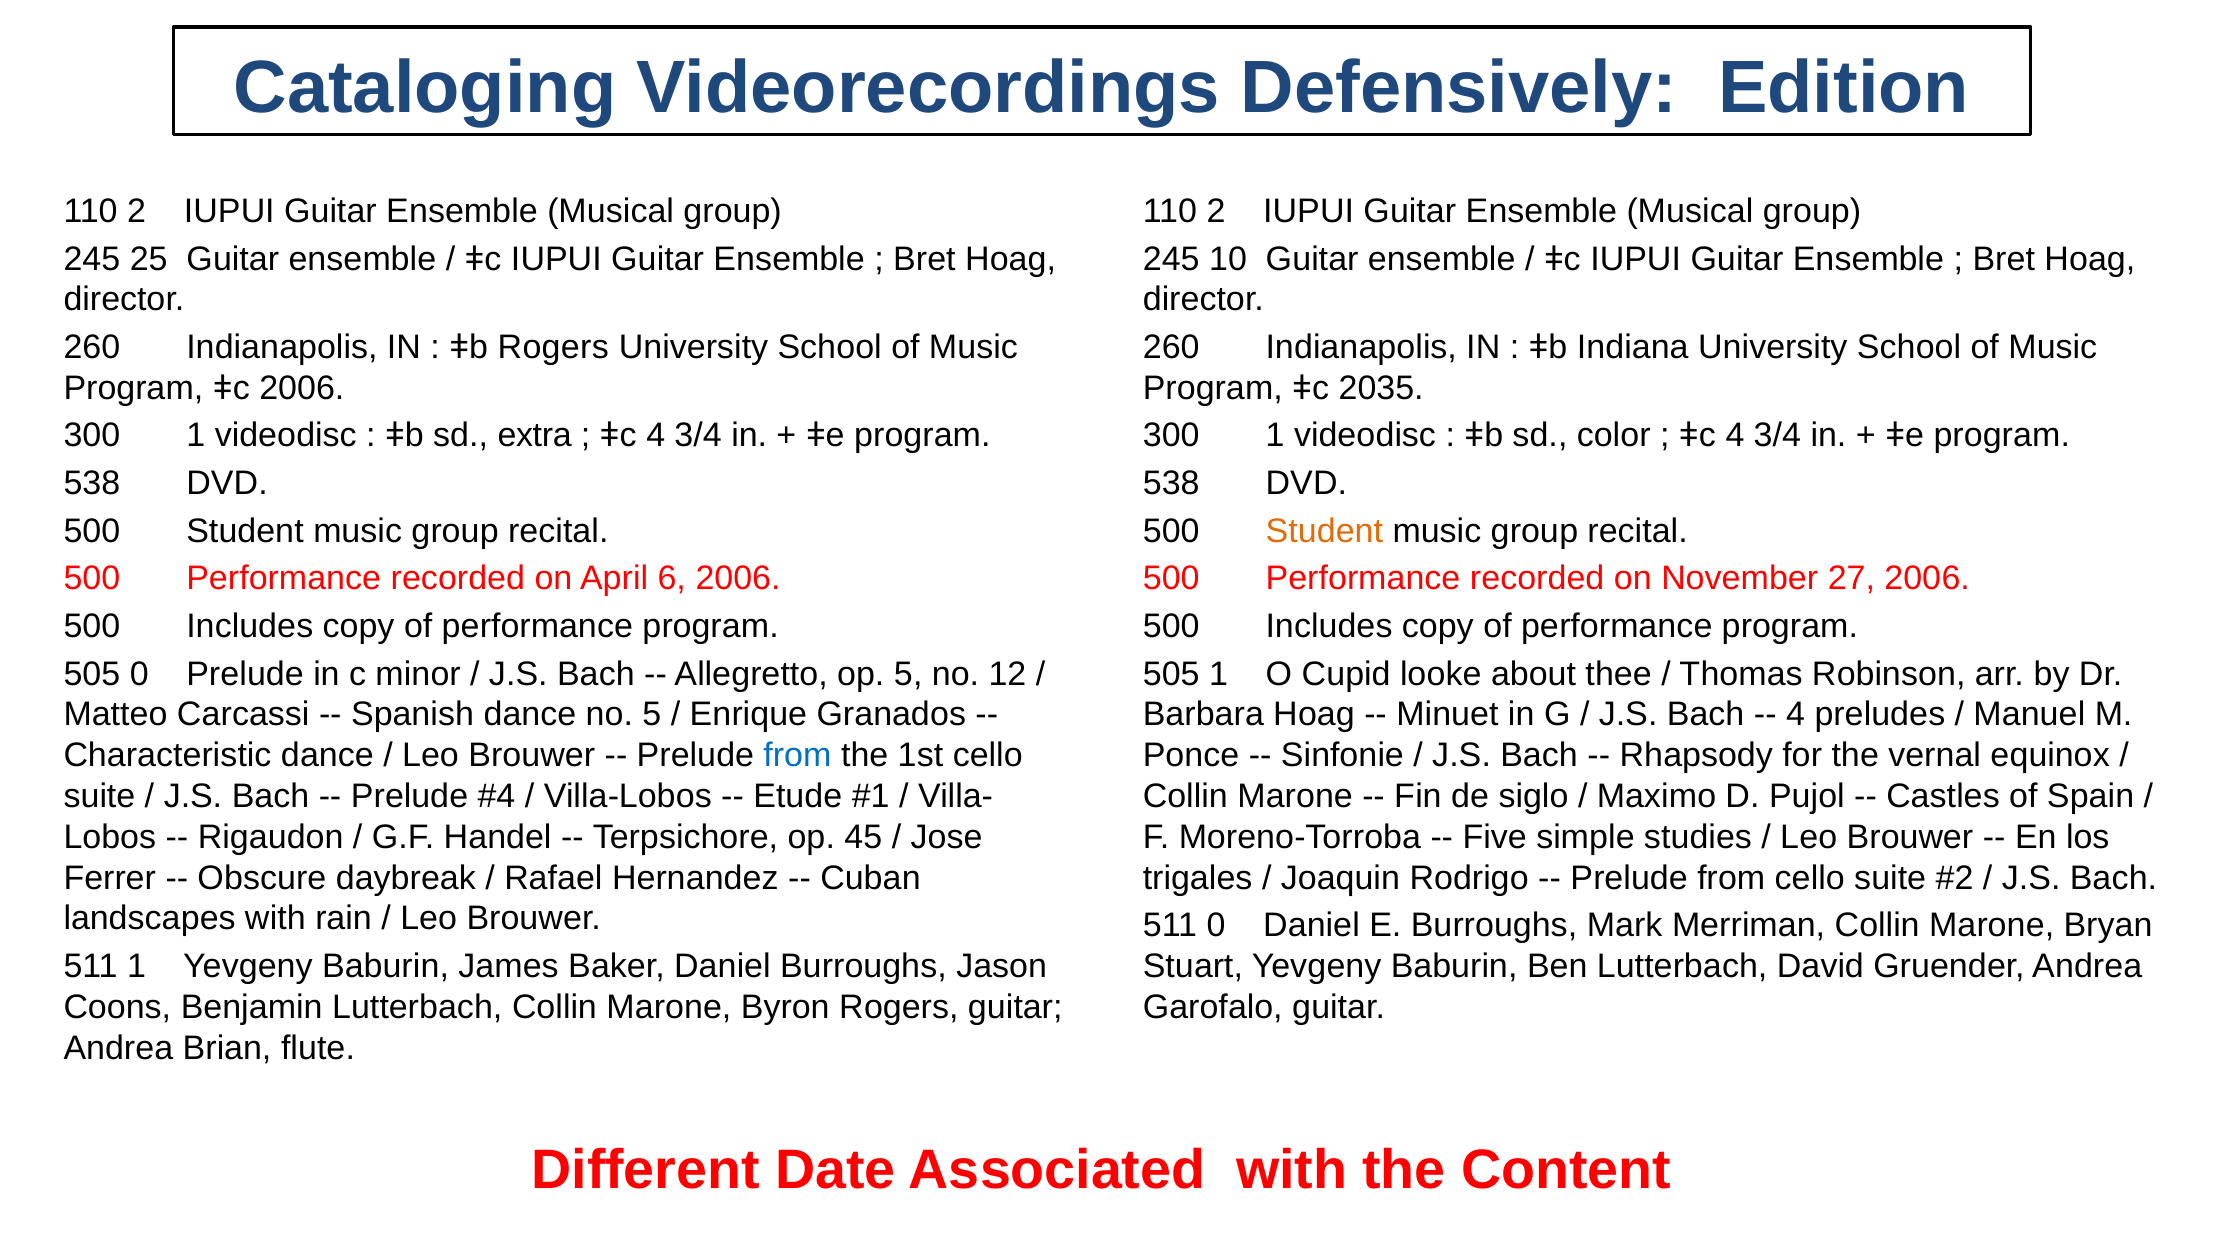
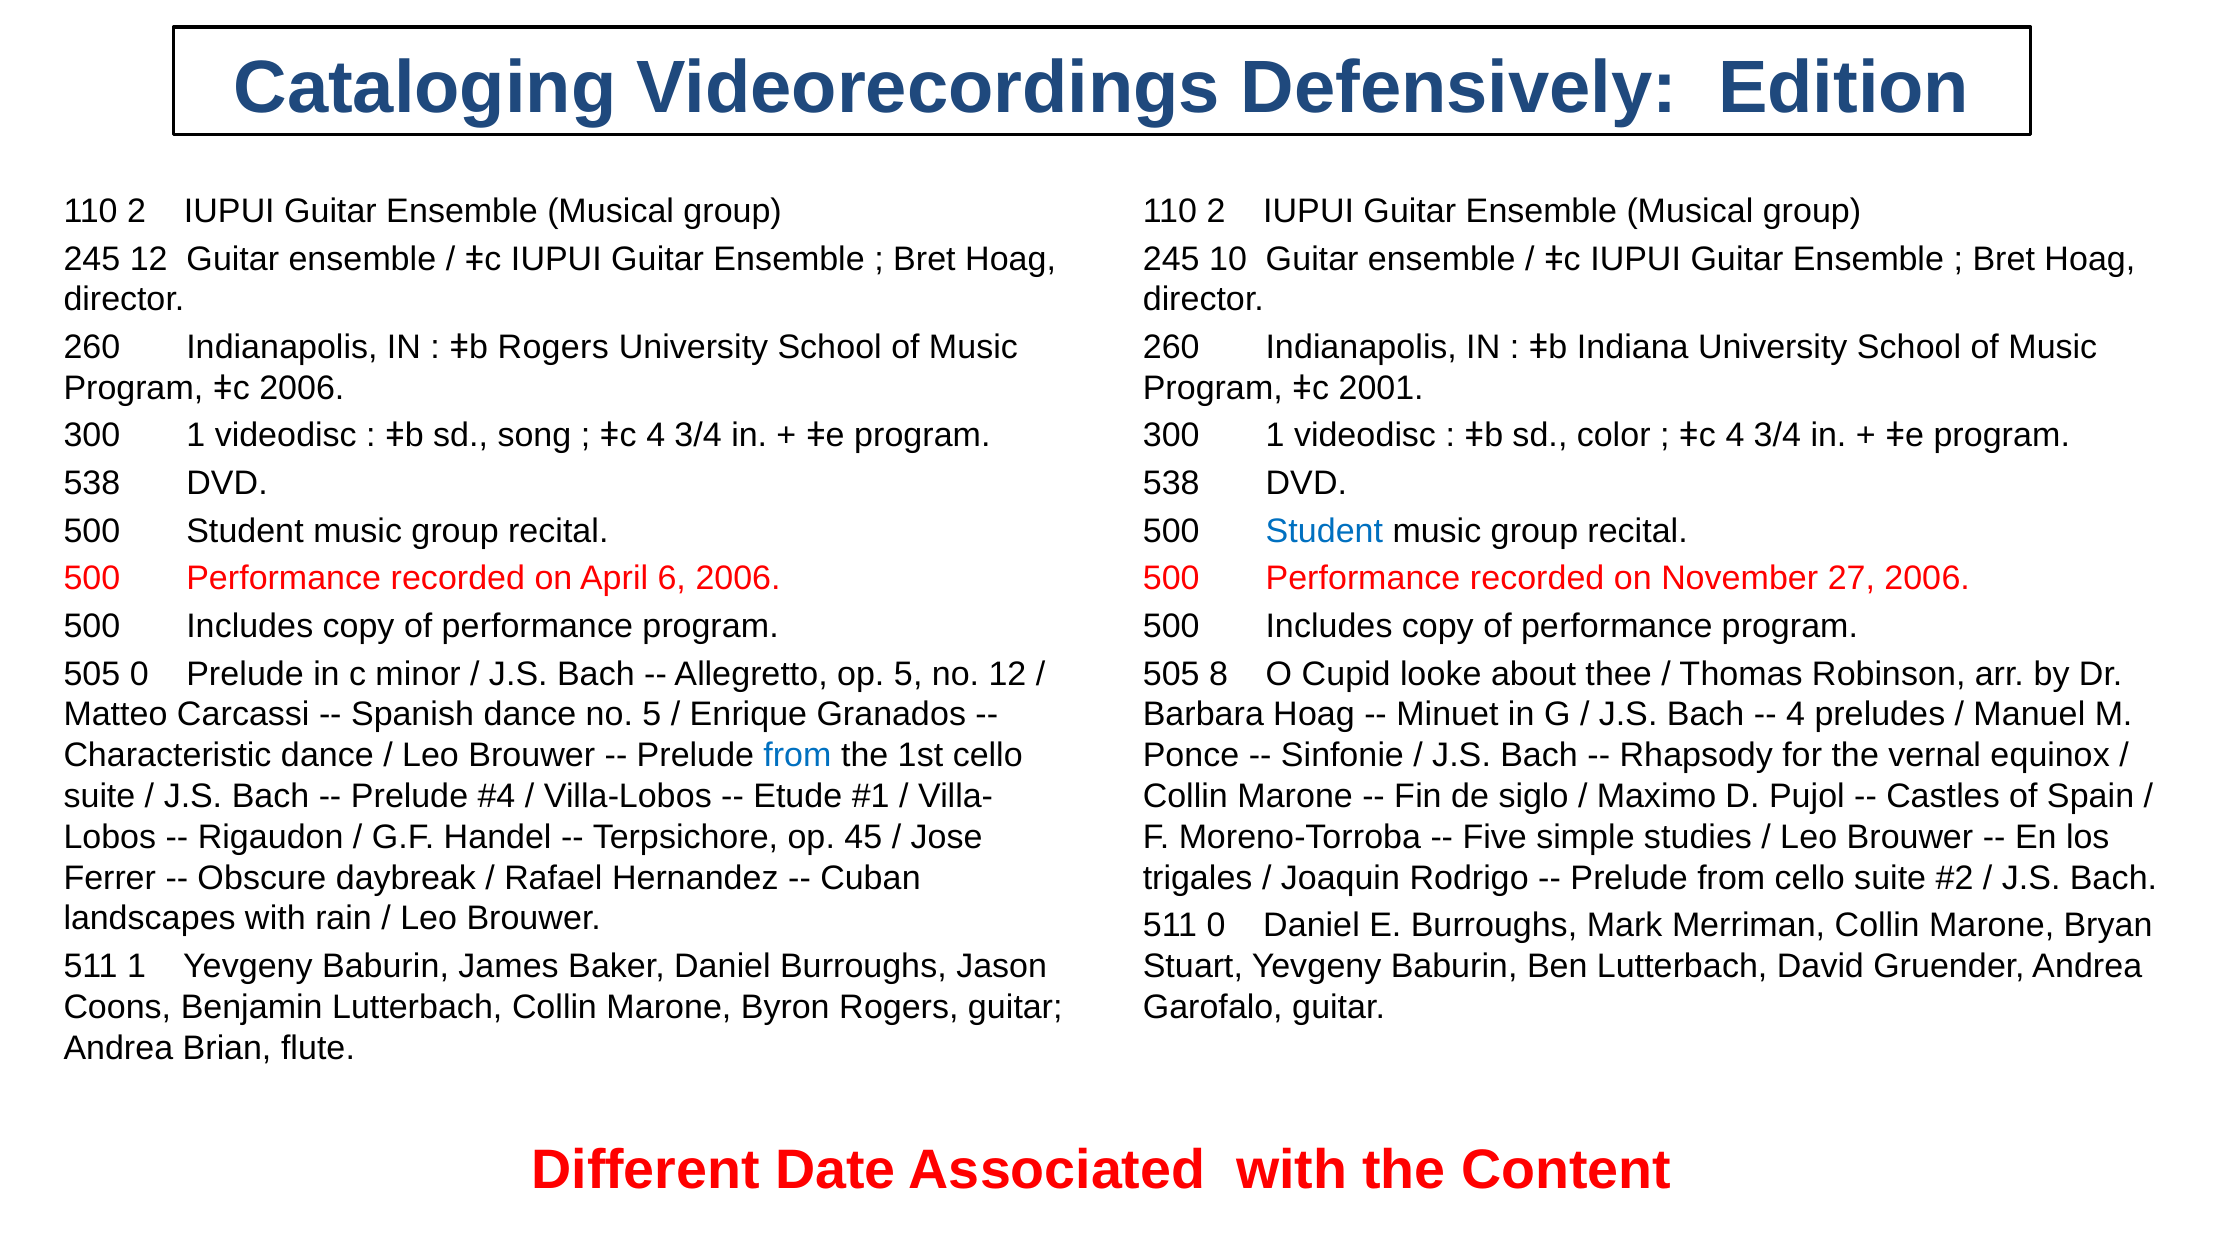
245 25: 25 -> 12
2035: 2035 -> 2001
extra: extra -> song
Student at (1324, 531) colour: orange -> blue
505 1: 1 -> 8
